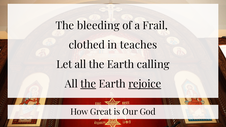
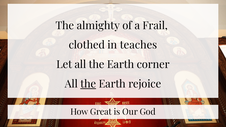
bleeding: bleeding -> almighty
calling: calling -> corner
rejoice underline: present -> none
